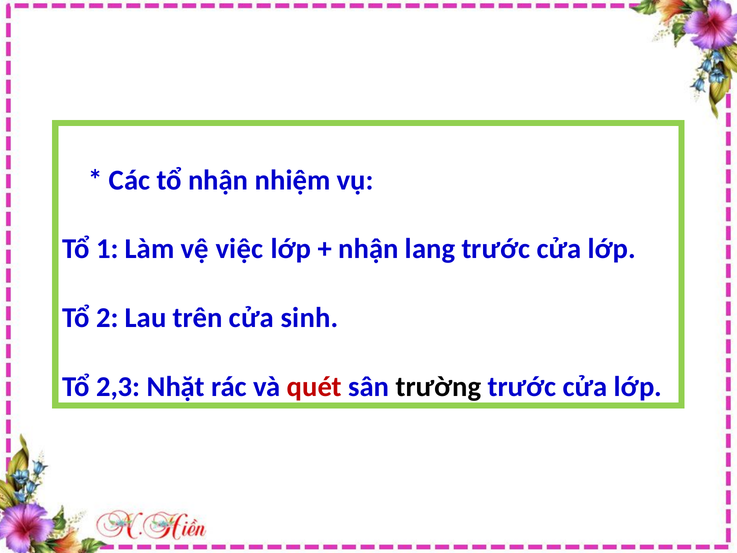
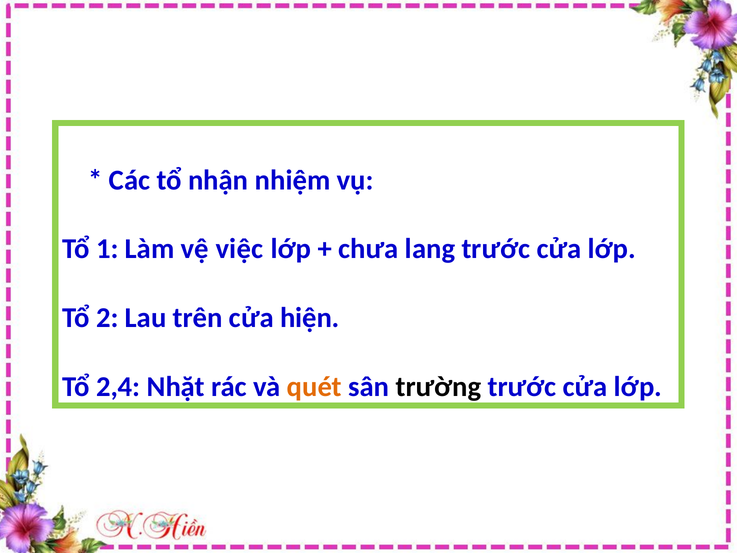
nhận at (368, 249): nhận -> chưa
sinh: sinh -> hiện
2,3: 2,3 -> 2,4
quét colour: red -> orange
